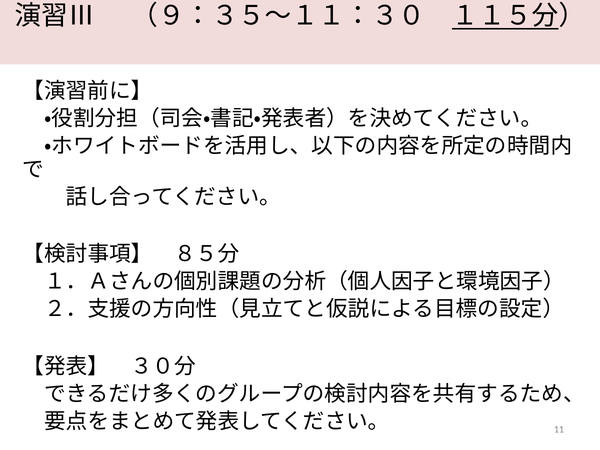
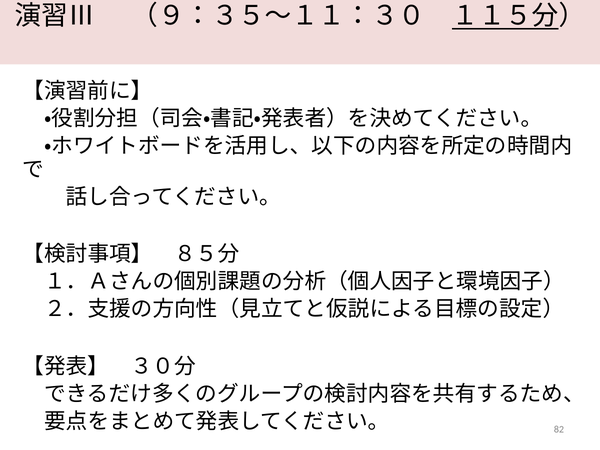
11: 11 -> 82
